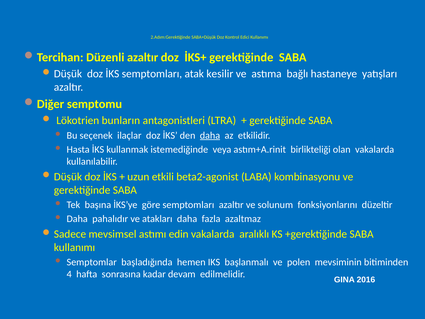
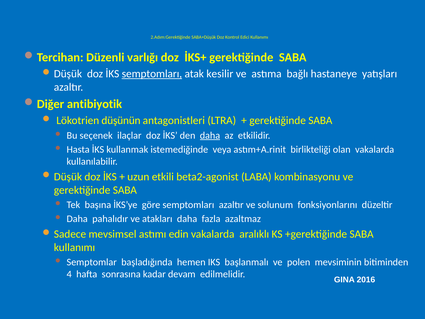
Düzenli azaltır: azaltır -> varlığı
semptomları at (152, 74) underline: none -> present
semptomu: semptomu -> antibiyotik
bunların: bunların -> düşünün
